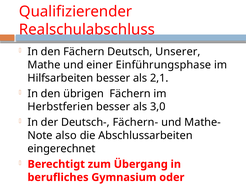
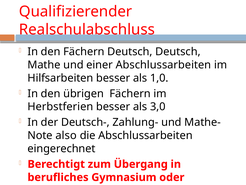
Deutsch Unserer: Unserer -> Deutsch
einer Einführungsphase: Einführungsphase -> Abschlussarbeiten
2,1: 2,1 -> 1,0
Fächern-: Fächern- -> Zahlung-
